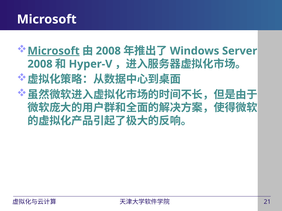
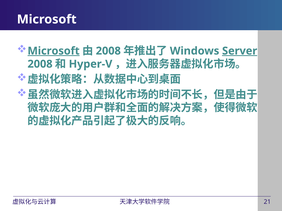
Server underline: none -> present
